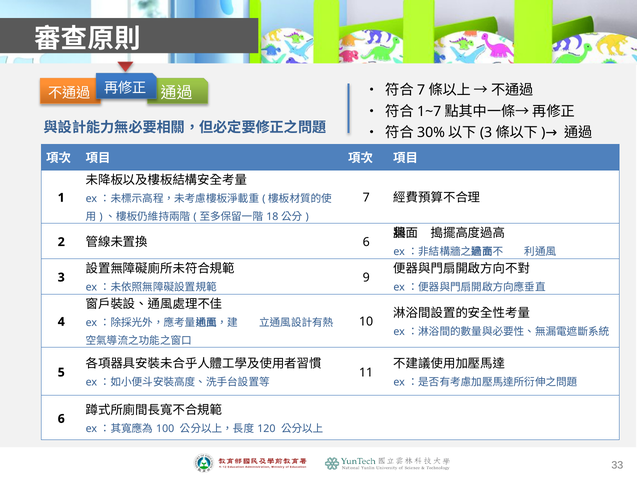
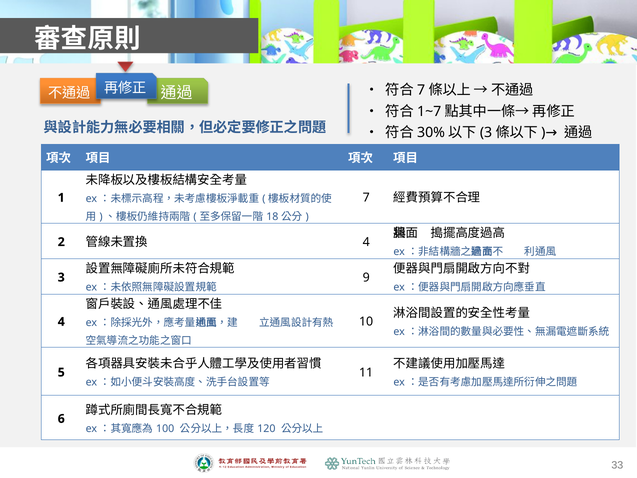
6 at (366, 242): 6 -> 4
